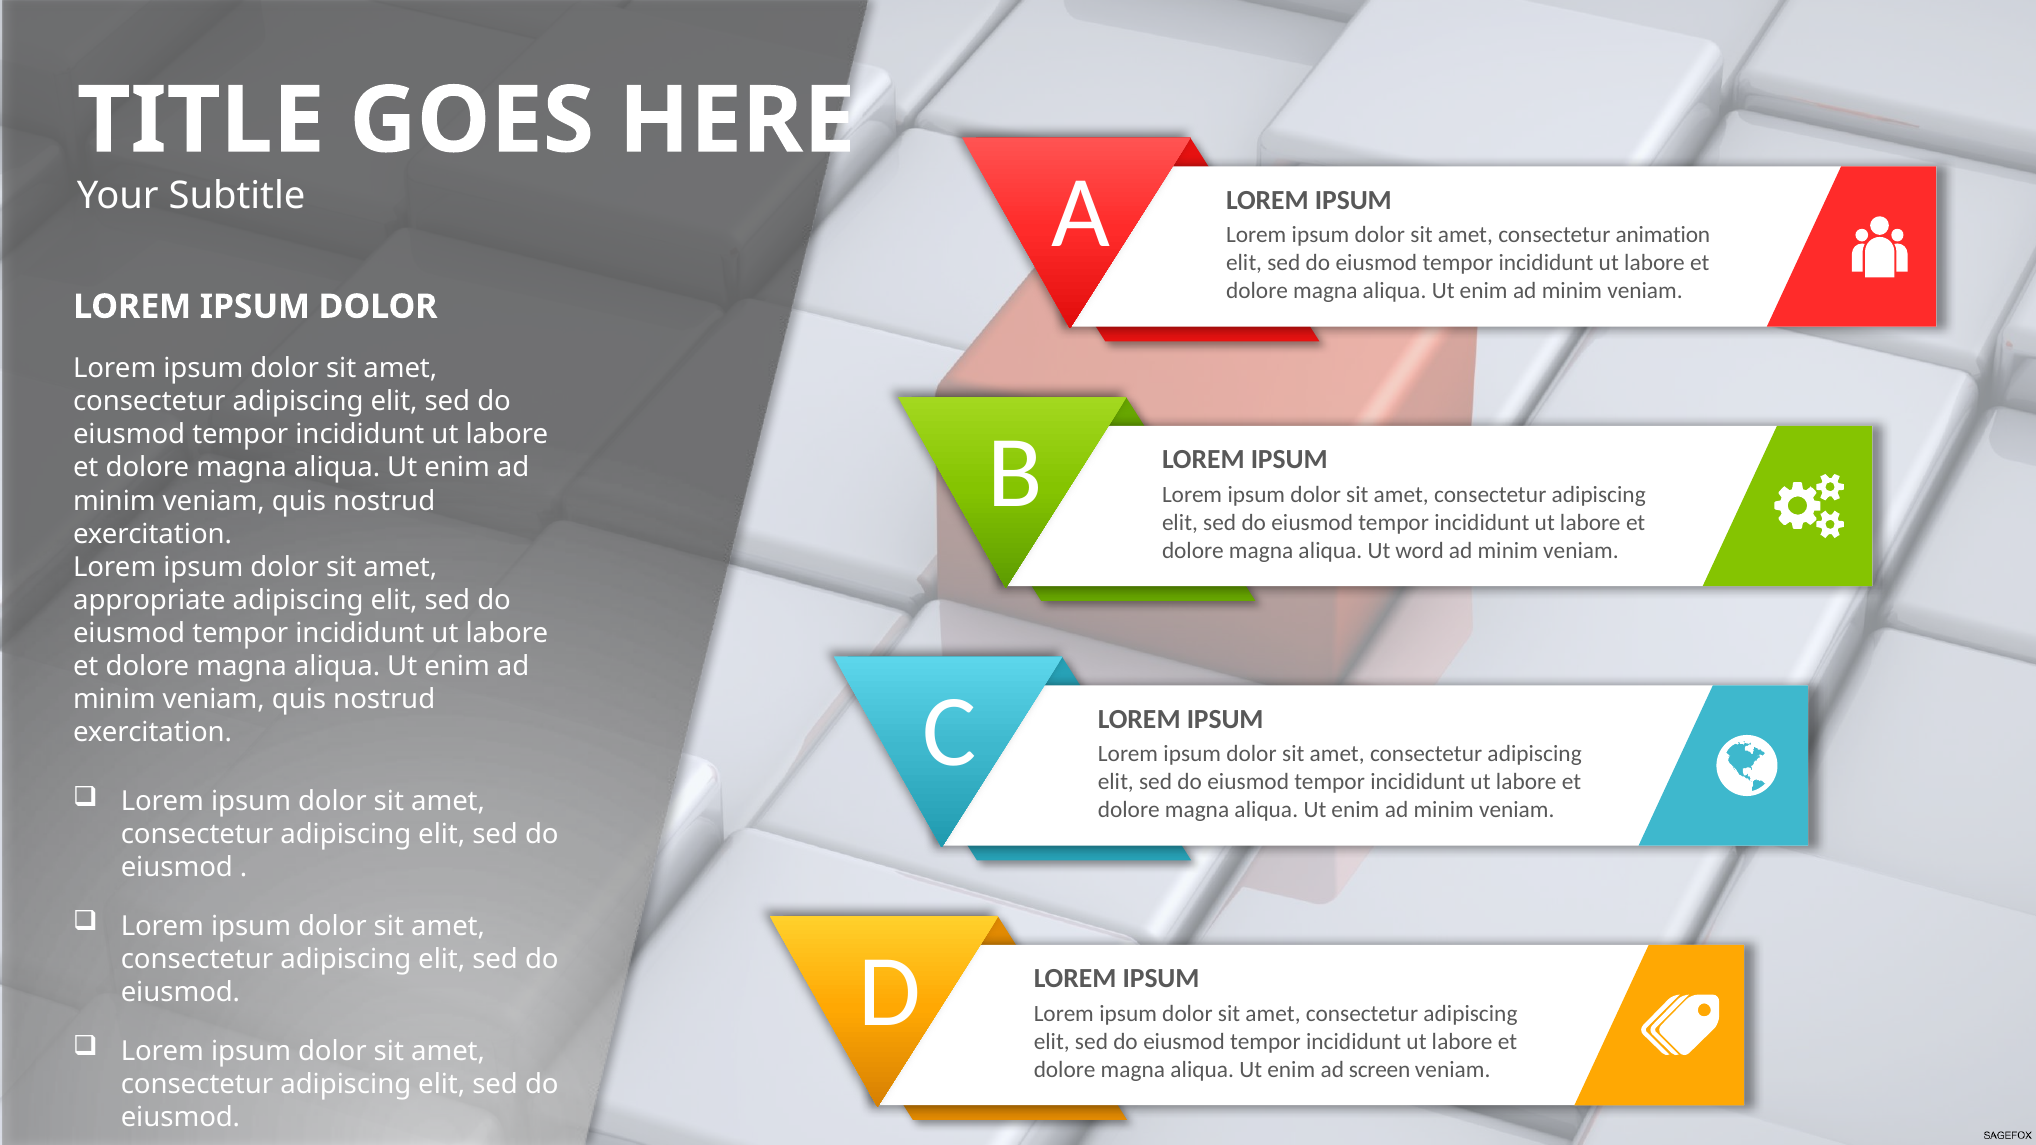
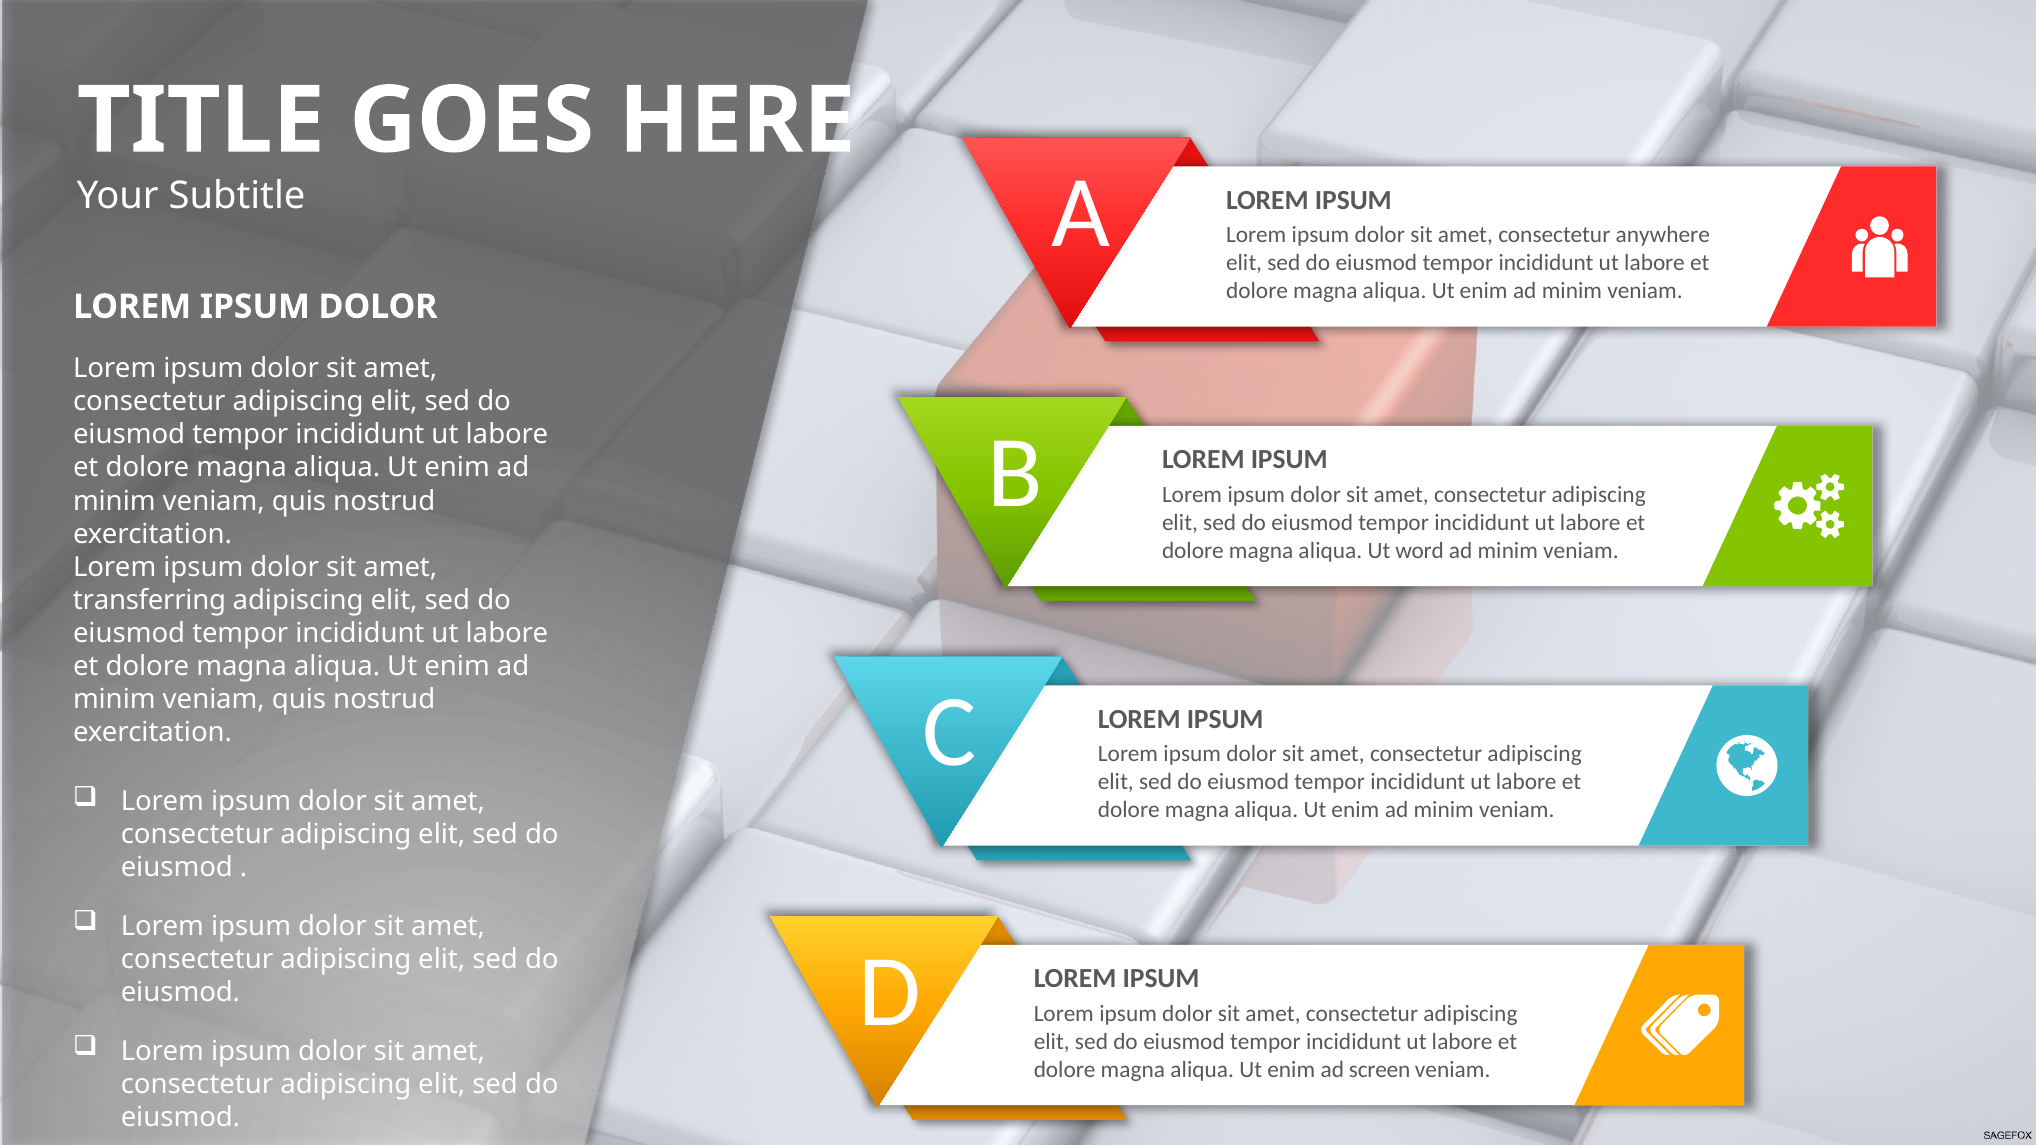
animation: animation -> anywhere
appropriate: appropriate -> transferring
